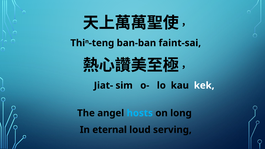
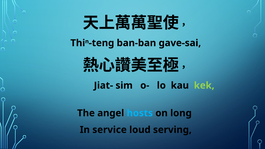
faint-sai: faint-sai -> gave-sai
kek colour: white -> light green
eternal: eternal -> service
